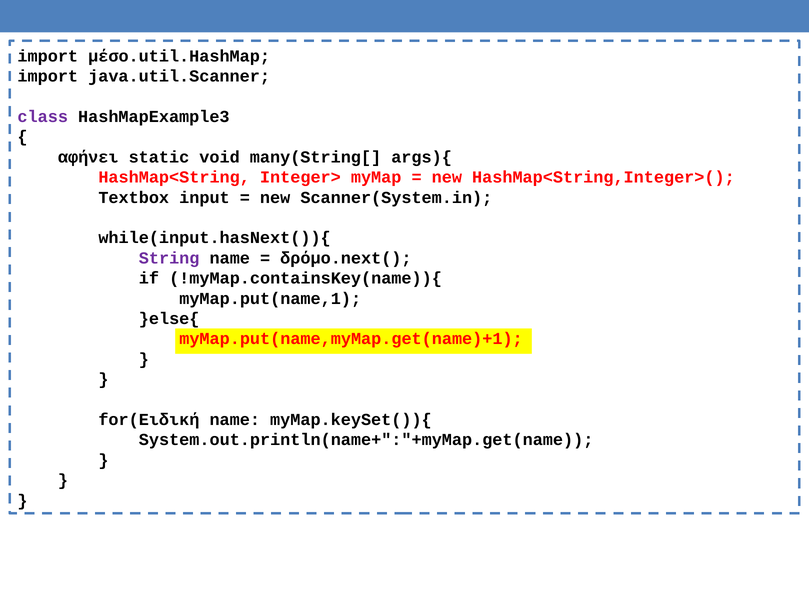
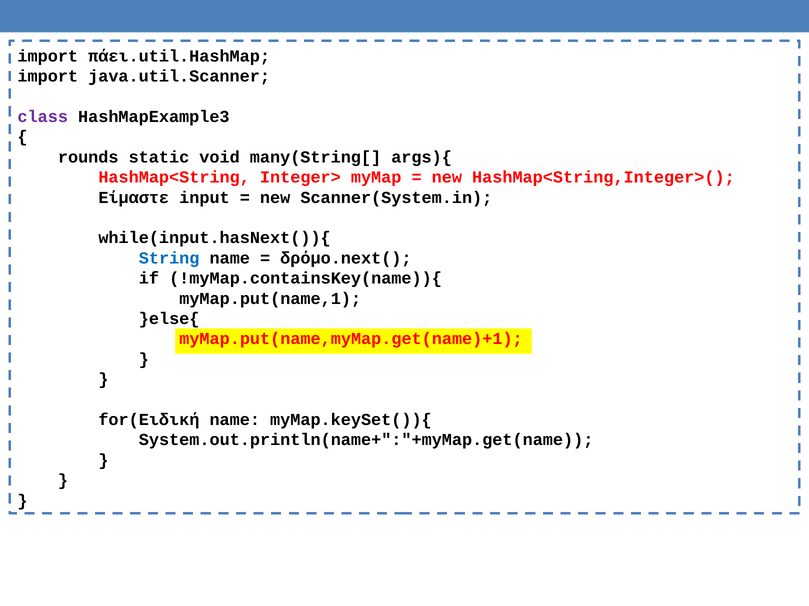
μέσο.util.HashMap: μέσο.util.HashMap -> πάει.util.HashMap
αφήνει: αφήνει -> rounds
Textbox: Textbox -> Είμαστε
String colour: purple -> blue
